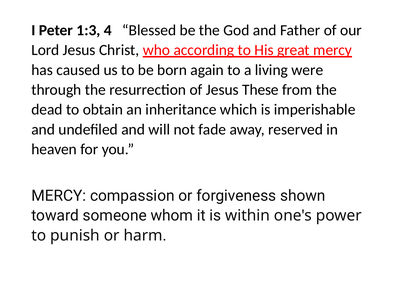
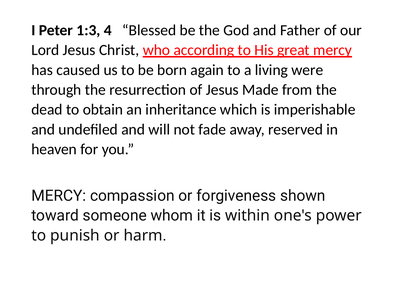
These: These -> Made
